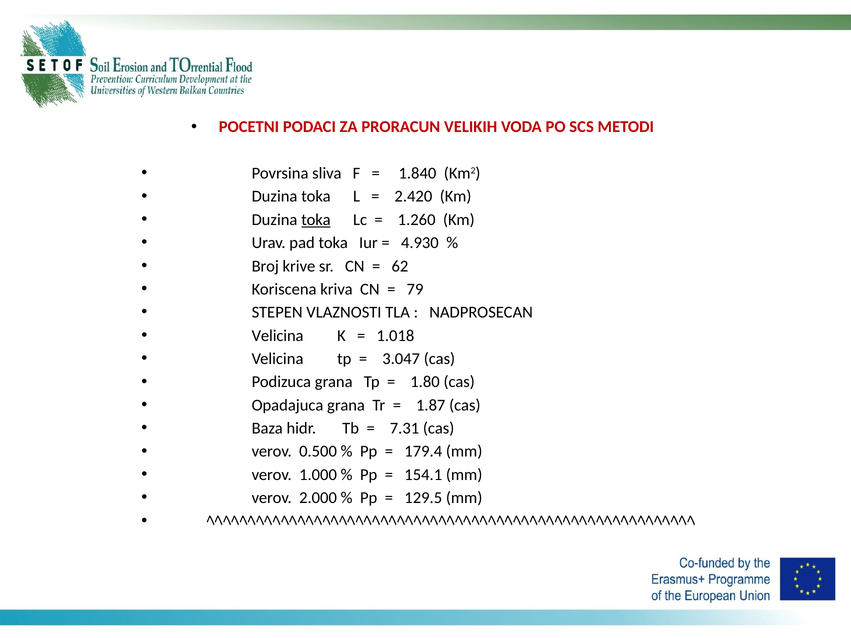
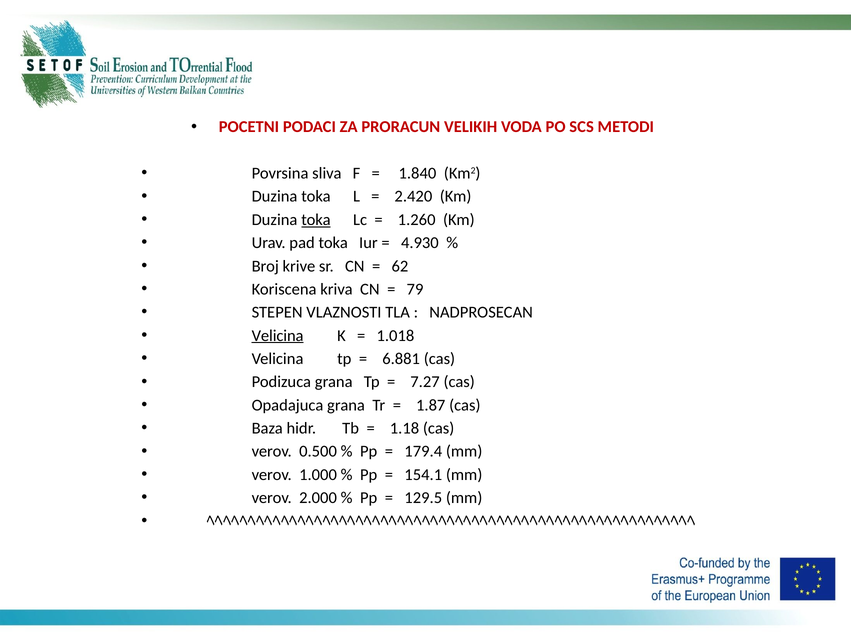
Velicina at (278, 336) underline: none -> present
3.047: 3.047 -> 6.881
1.80: 1.80 -> 7.27
7.31: 7.31 -> 1.18
